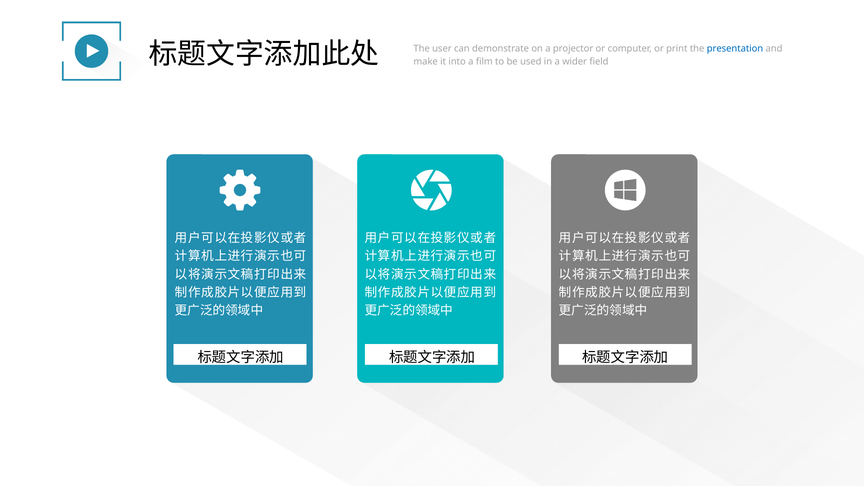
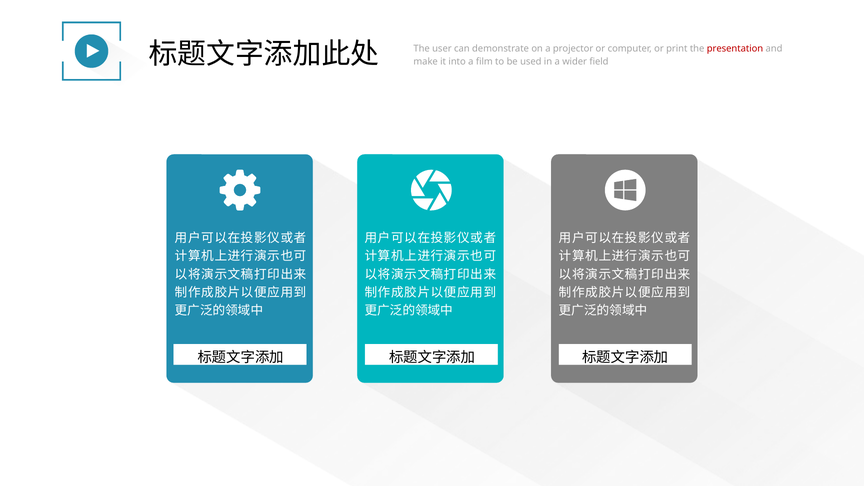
presentation colour: blue -> red
